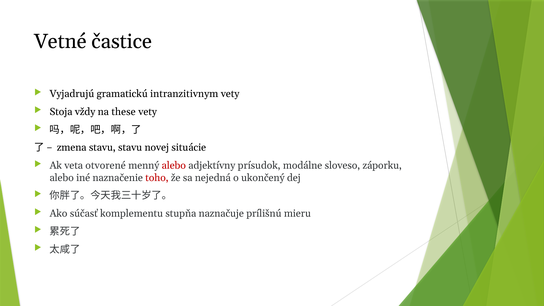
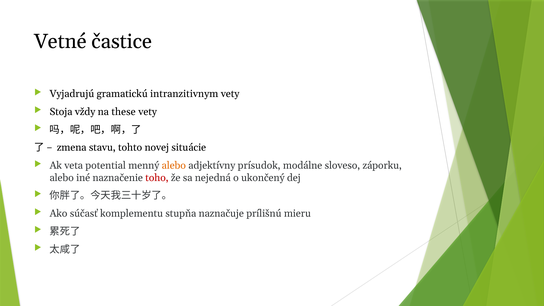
stavu stavu: stavu -> tohto
otvorené: otvorené -> potential
alebo at (174, 165) colour: red -> orange
